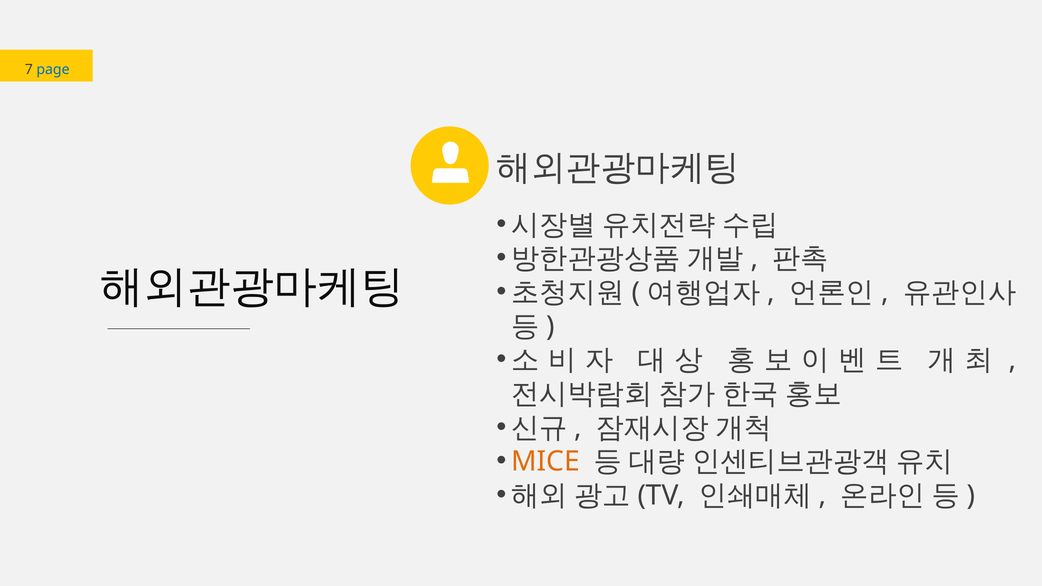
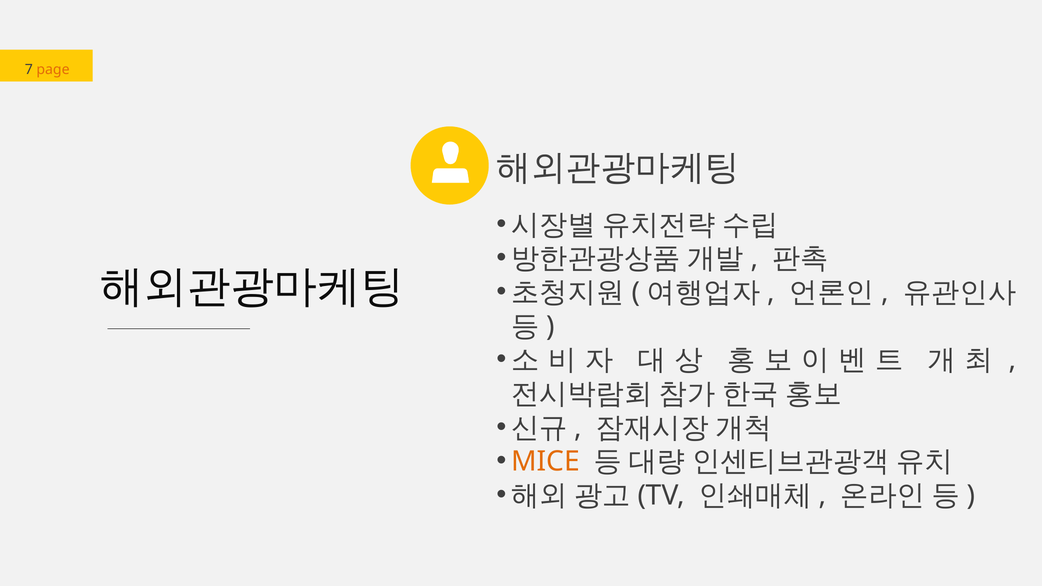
page colour: blue -> orange
